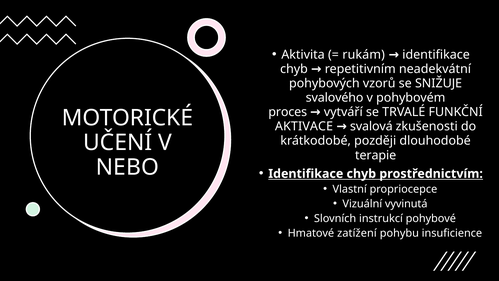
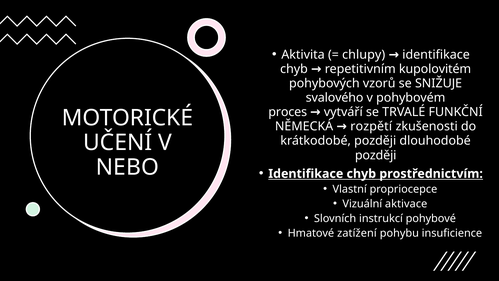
rukám: rukám -> chlupy
neadekvátní: neadekvátní -> kupolovitém
AKTIVACE: AKTIVACE -> NĚMECKÁ
svalová: svalová -> rozpětí
terapie at (376, 155): terapie -> později
vyvinutá: vyvinutá -> aktivace
